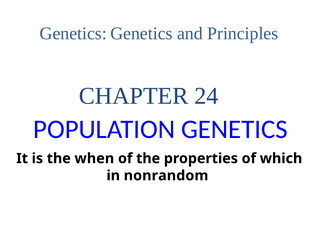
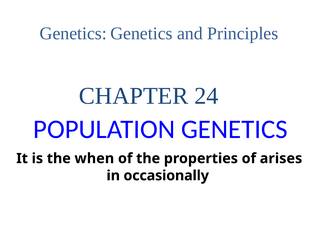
which: which -> arises
nonrandom: nonrandom -> occasionally
